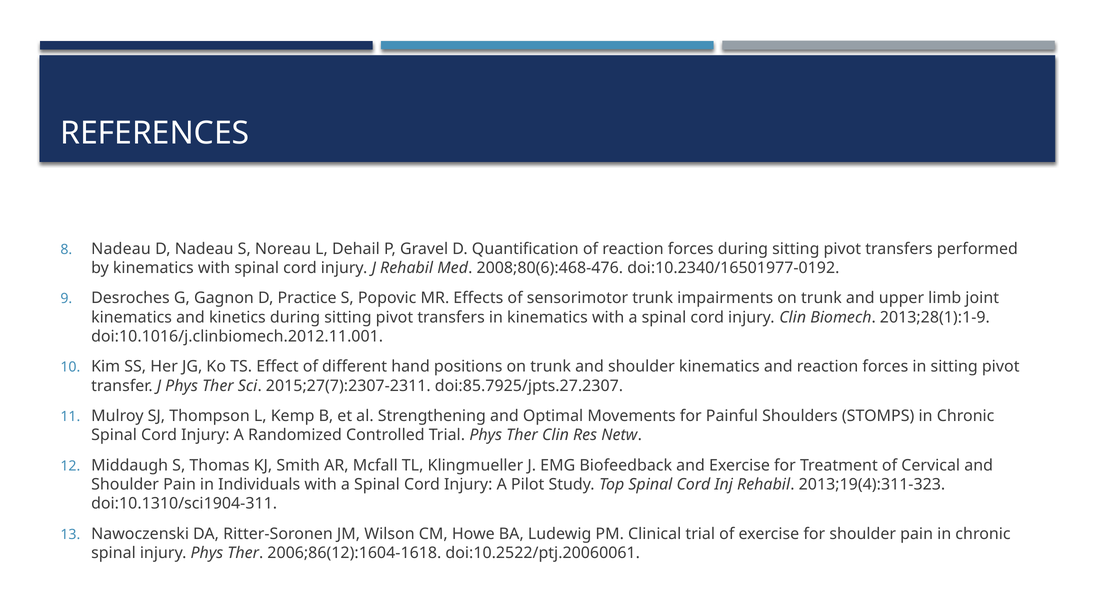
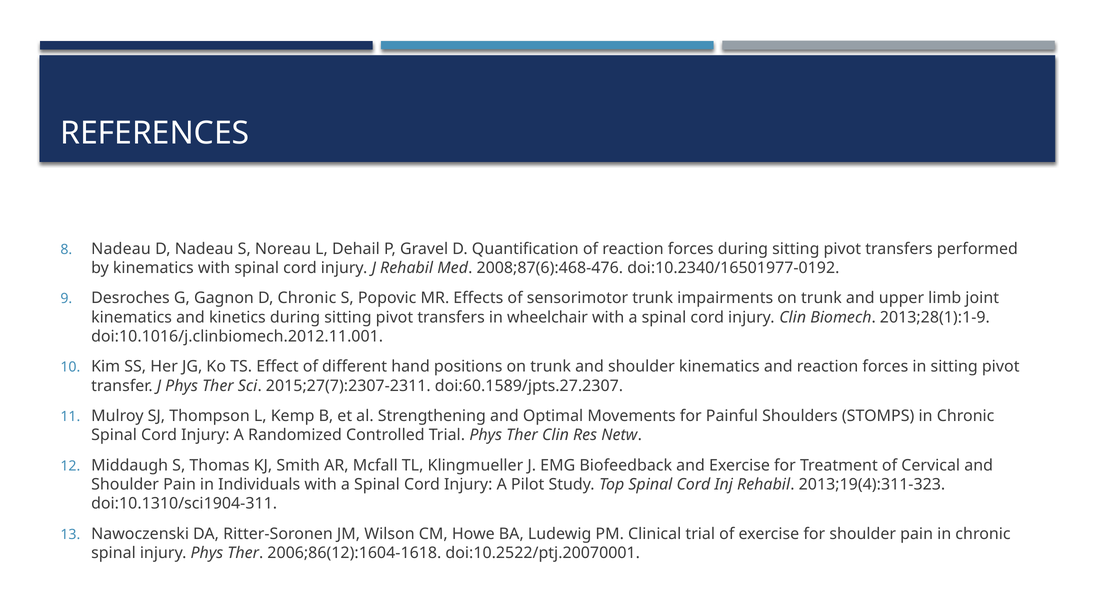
2008;80(6):468-476: 2008;80(6):468-476 -> 2008;87(6):468-476
D Practice: Practice -> Chronic
in kinematics: kinematics -> wheelchair
doi:85.7925/jpts.27.2307: doi:85.7925/jpts.27.2307 -> doi:60.1589/jpts.27.2307
doi:10.2522/ptj.20060061: doi:10.2522/ptj.20060061 -> doi:10.2522/ptj.20070001
